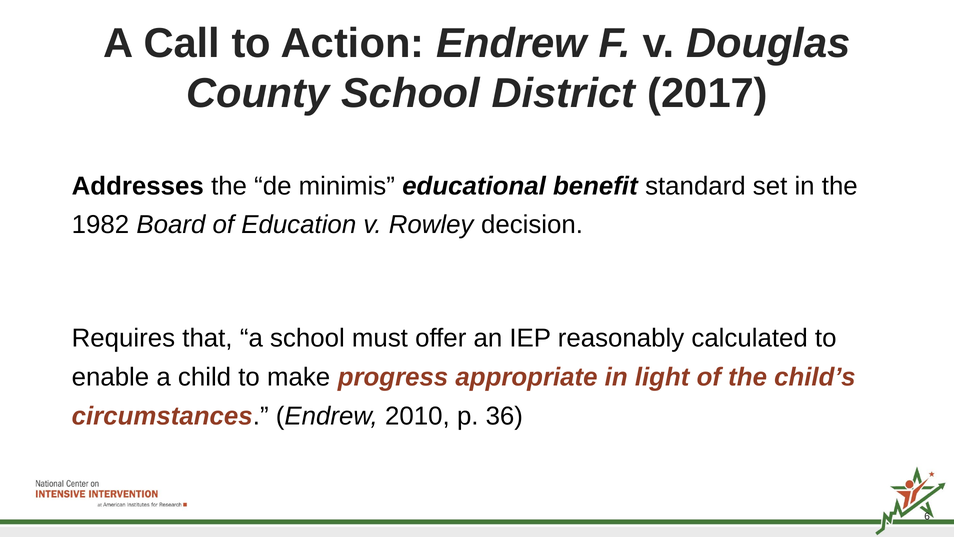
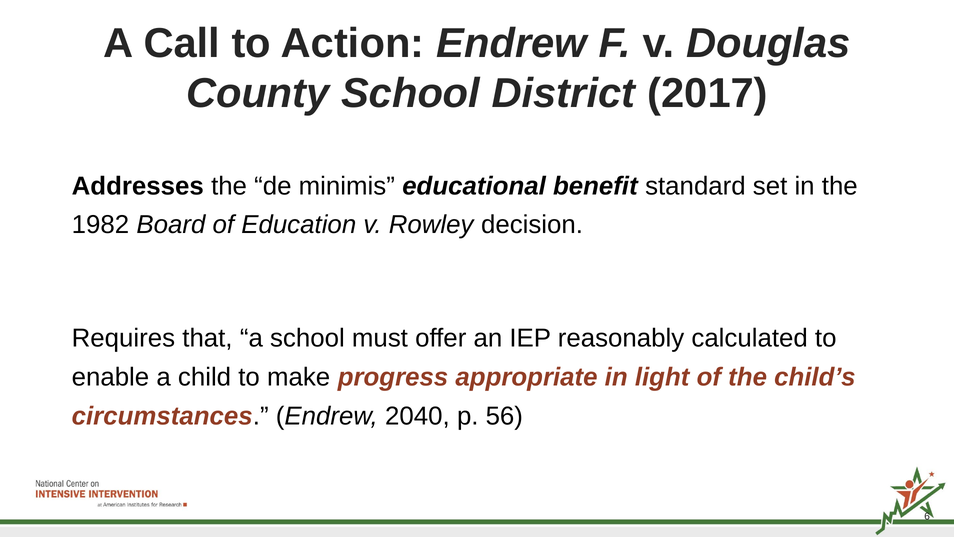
2010: 2010 -> 2040
36: 36 -> 56
